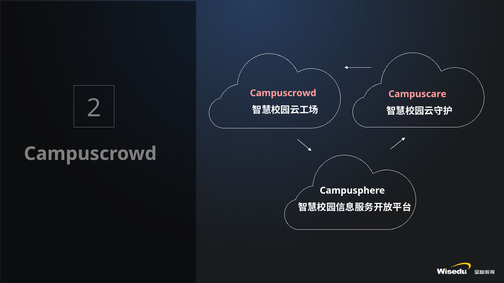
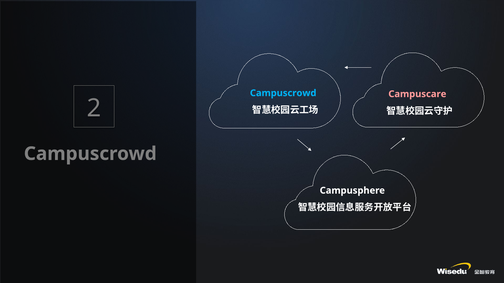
Campuscrowd at (283, 93) colour: pink -> light blue
